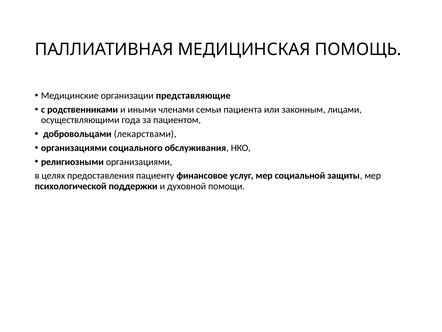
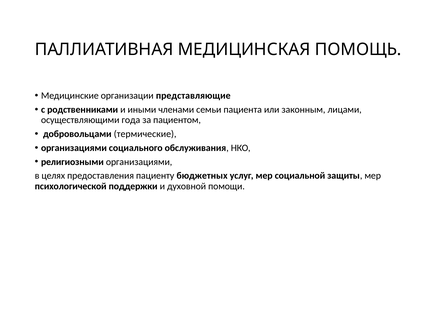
лекарствами: лекарствами -> термические
финансовое: финансовое -> бюджетных
